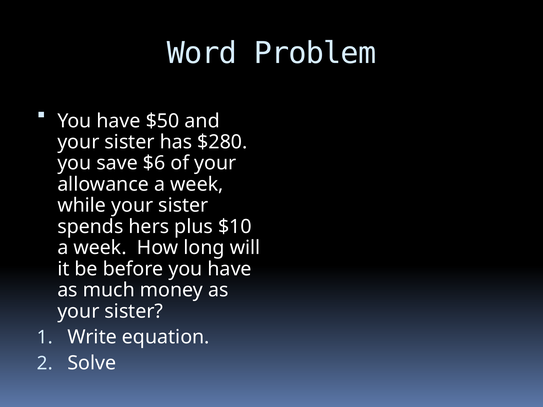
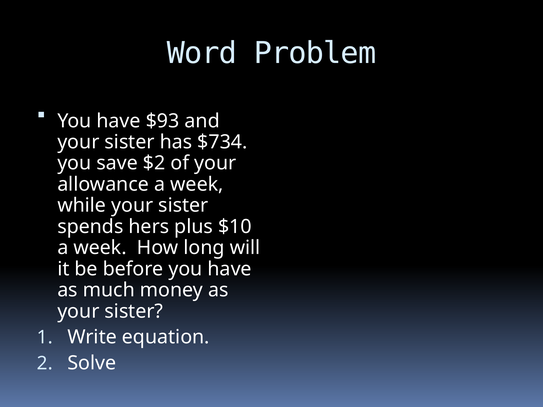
$50: $50 -> $93
$280: $280 -> $734
$6: $6 -> $2
